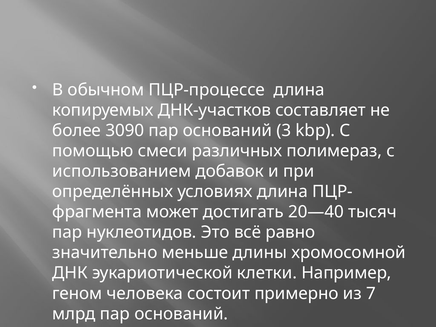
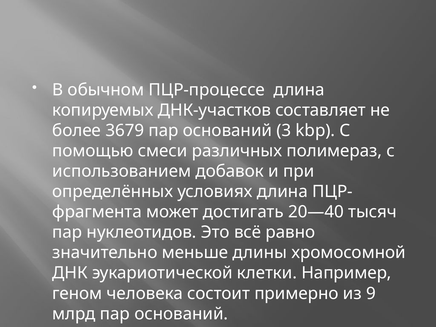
3090: 3090 -> 3679
7: 7 -> 9
